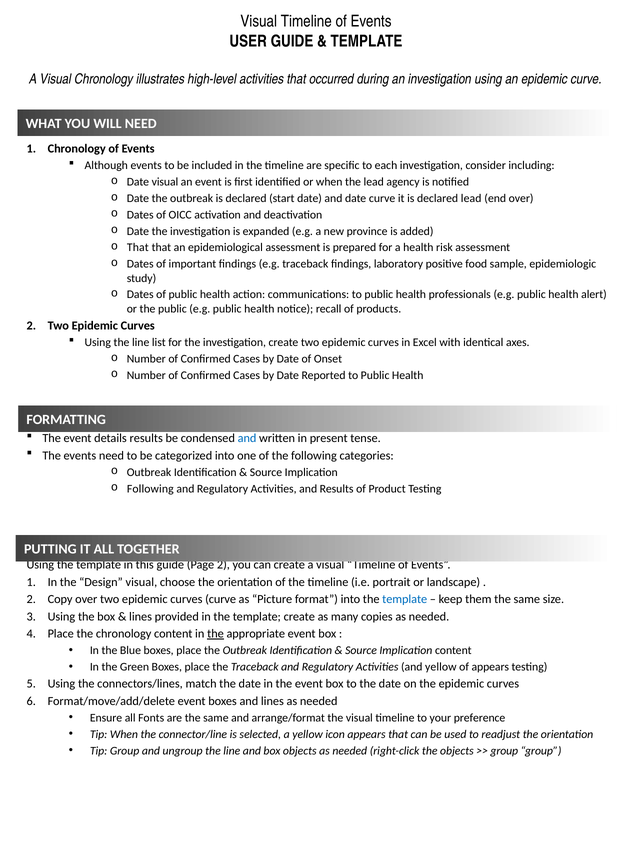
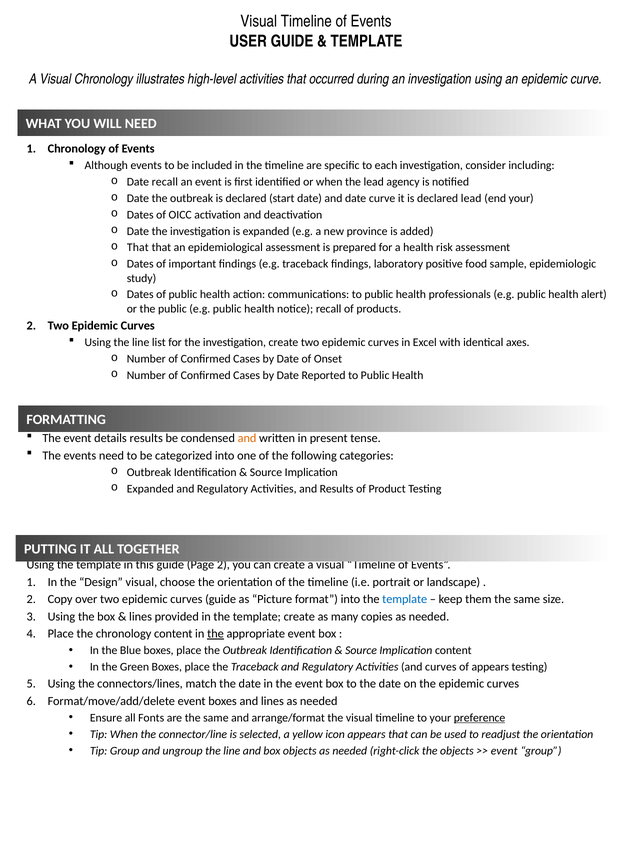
Date visual: visual -> recall
end over: over -> your
and at (247, 438) colour: blue -> orange
Following at (150, 489): Following -> Expanded
curves curve: curve -> guide
and yellow: yellow -> curves
preference underline: none -> present
group at (504, 751): group -> event
